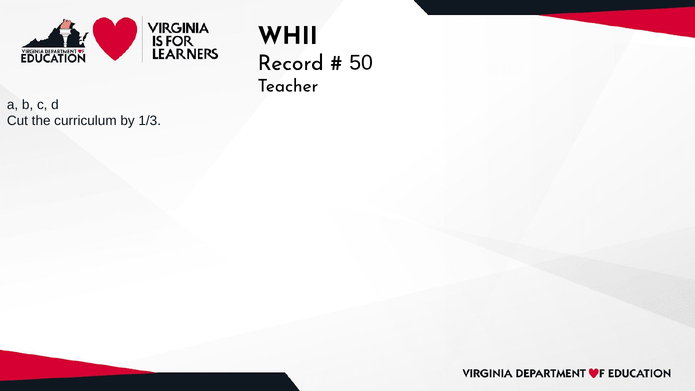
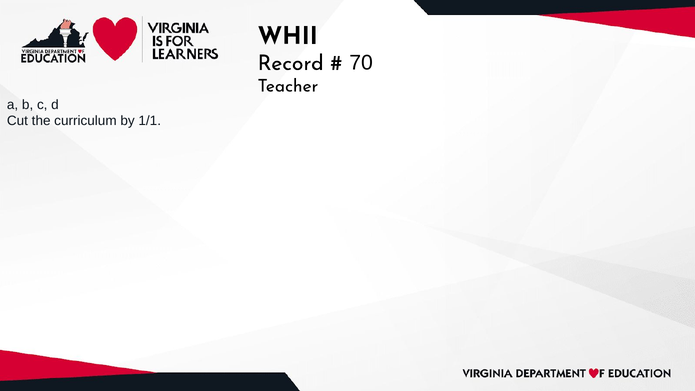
50: 50 -> 70
1/3: 1/3 -> 1/1
